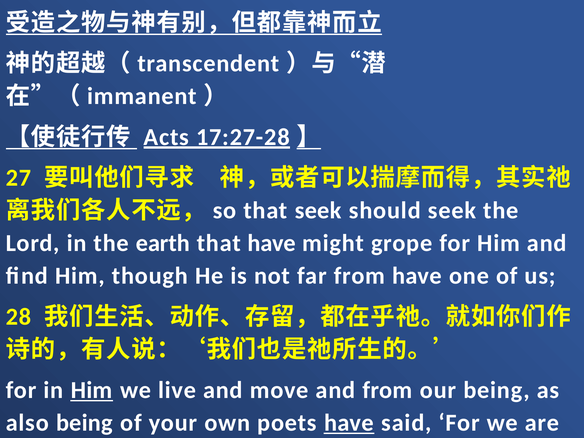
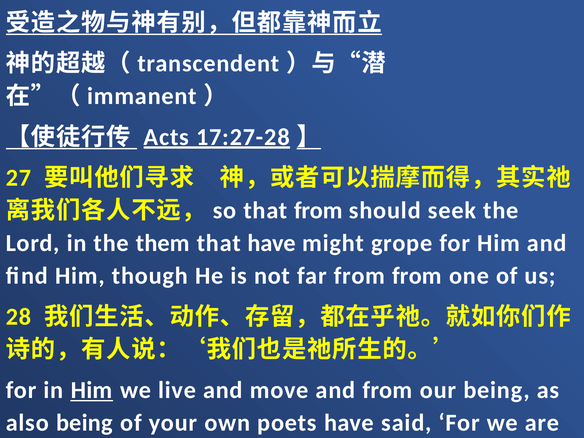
that seek: seek -> from
earth: earth -> them
from have: have -> from
have at (349, 423) underline: present -> none
